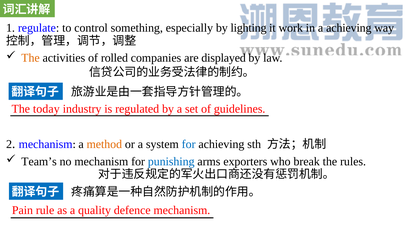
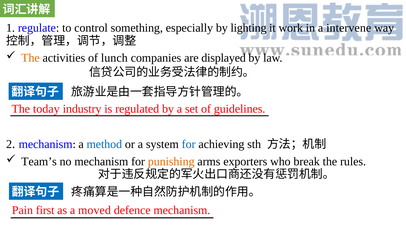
a achieving: achieving -> intervene
rolled: rolled -> lunch
method colour: orange -> blue
punishing colour: blue -> orange
rule: rule -> first
quality: quality -> moved
